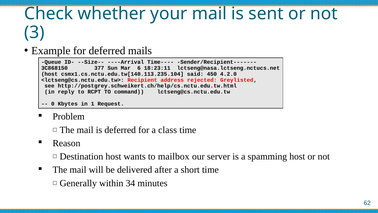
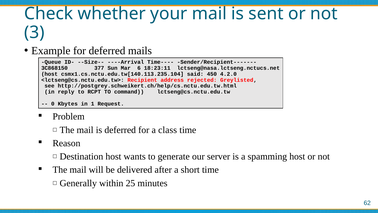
mailbox: mailbox -> generate
34: 34 -> 25
